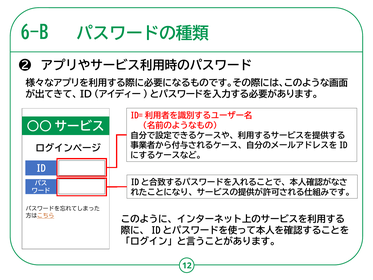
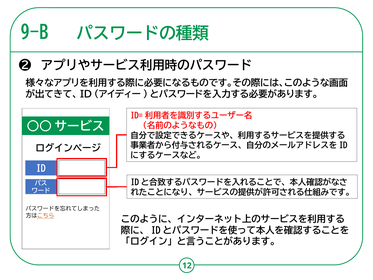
6-B: 6-B -> 9-B
